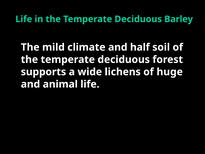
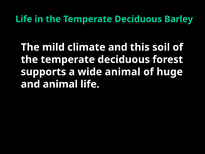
half: half -> this
wide lichens: lichens -> animal
